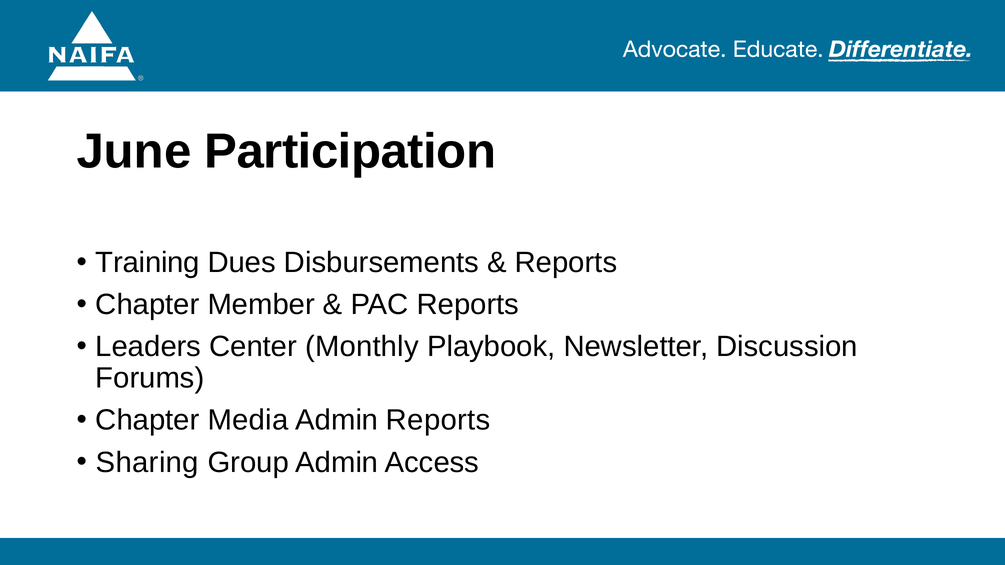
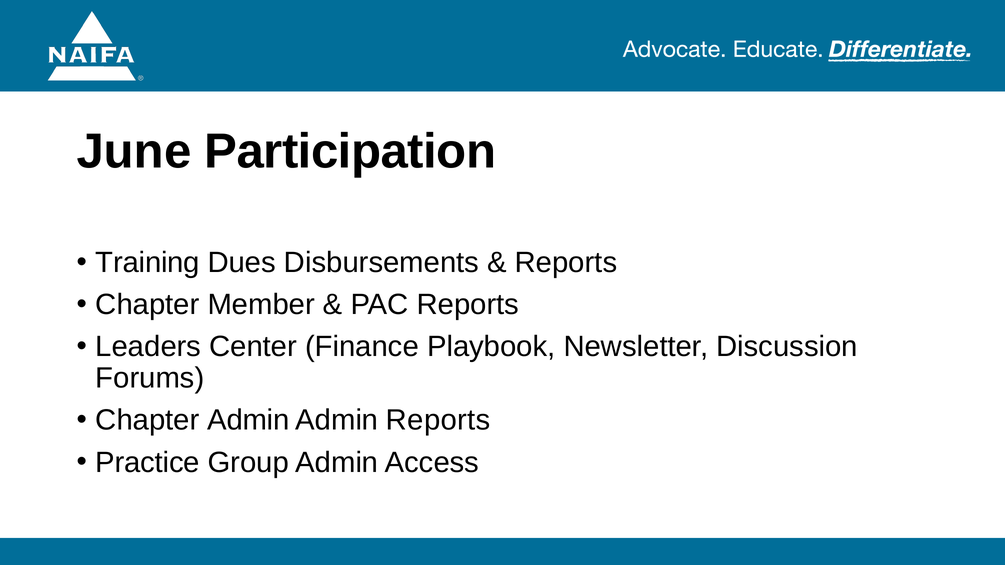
Monthly: Monthly -> Finance
Chapter Media: Media -> Admin
Sharing: Sharing -> Practice
